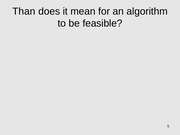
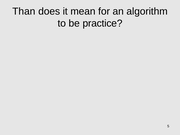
feasible: feasible -> practice
